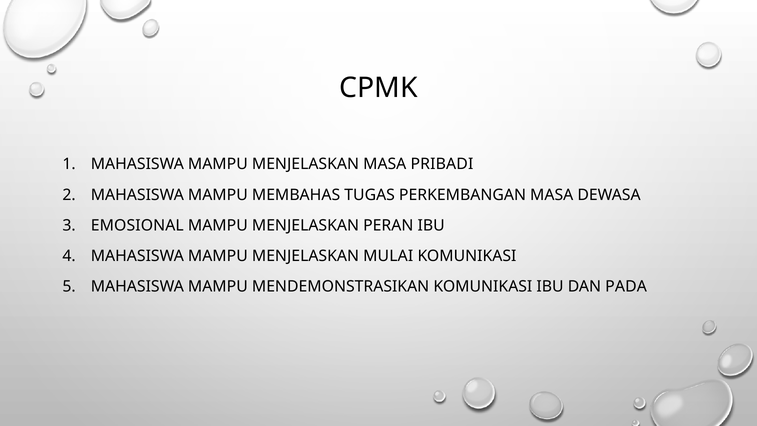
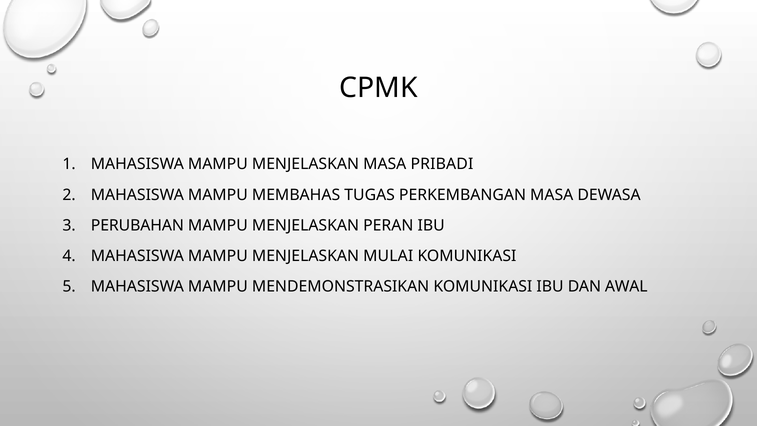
EMOSIONAL: EMOSIONAL -> PERUBAHAN
PADA: PADA -> AWAL
